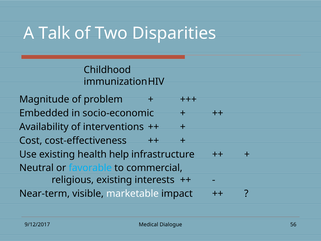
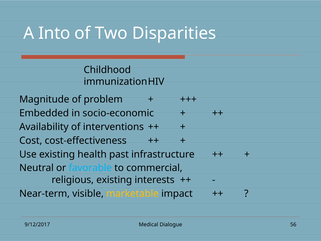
Talk: Talk -> Into
help: help -> past
marketable colour: white -> yellow
